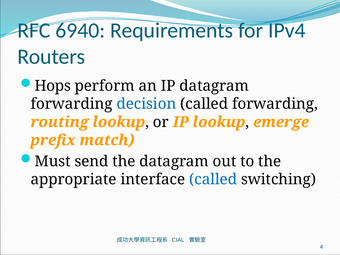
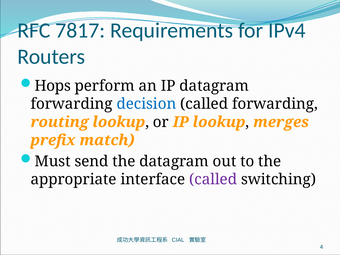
6940: 6940 -> 7817
emerge: emerge -> merges
called at (213, 179) colour: blue -> purple
